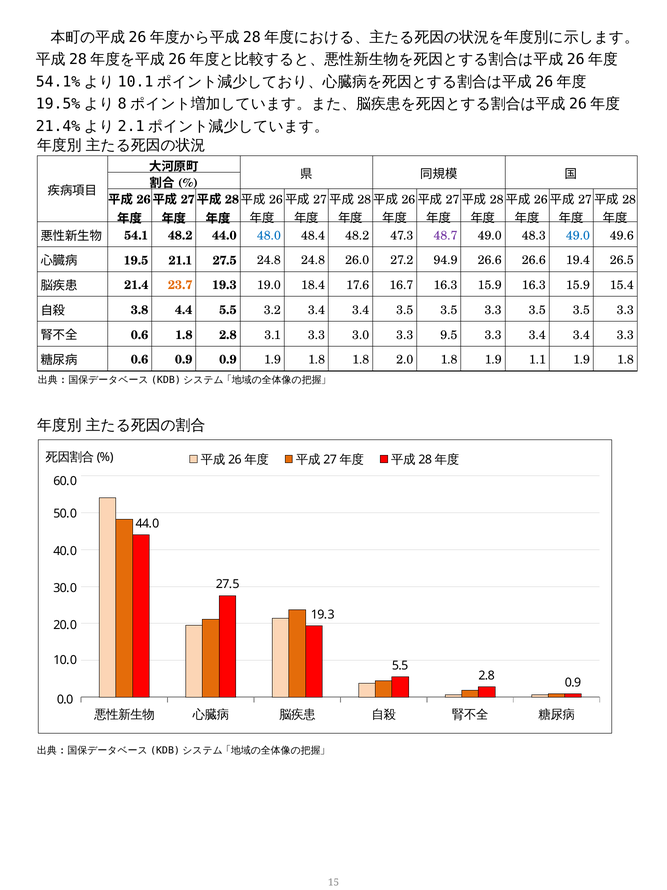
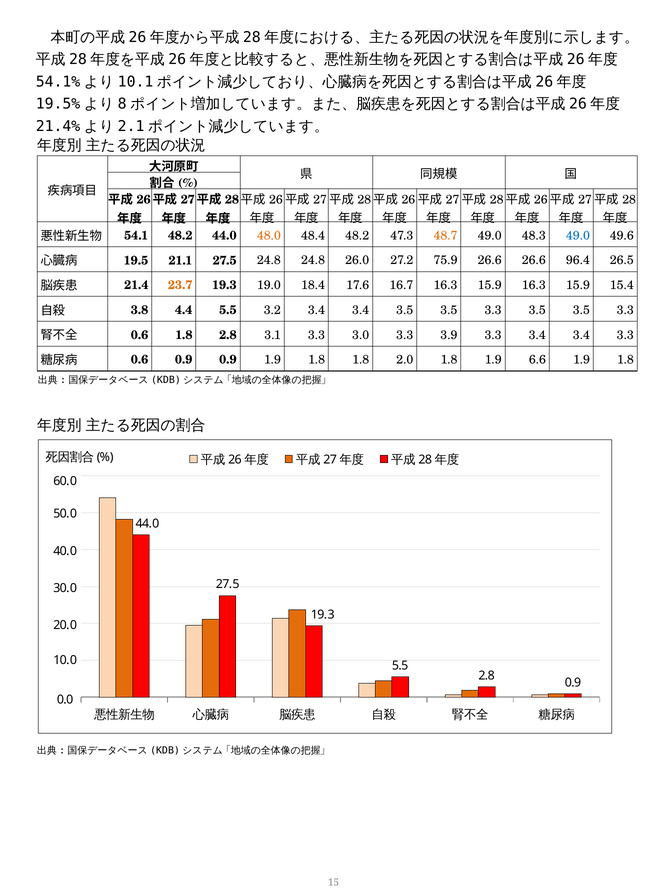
48.0 colour: blue -> orange
48.7 colour: purple -> orange
94.9: 94.9 -> 75.9
19.4: 19.4 -> 96.4
9.5: 9.5 -> 3.9
1.1: 1.1 -> 6.6
